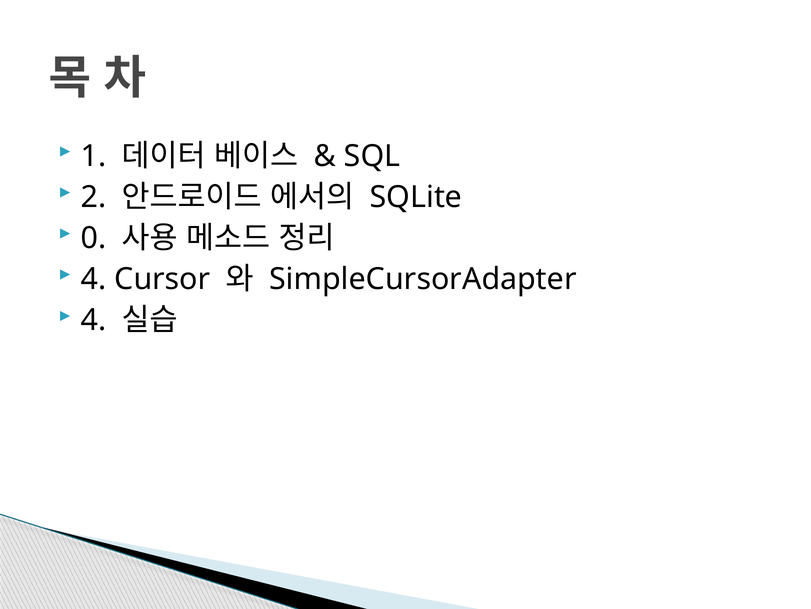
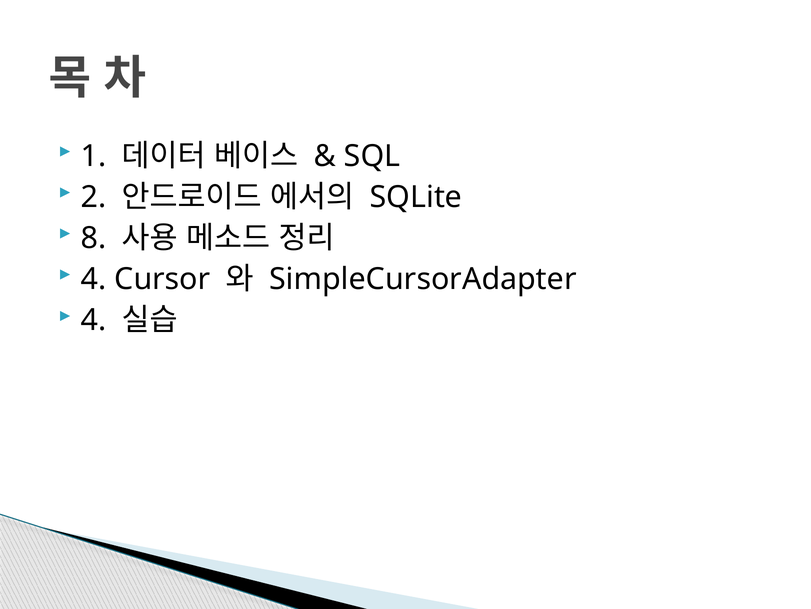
0: 0 -> 8
